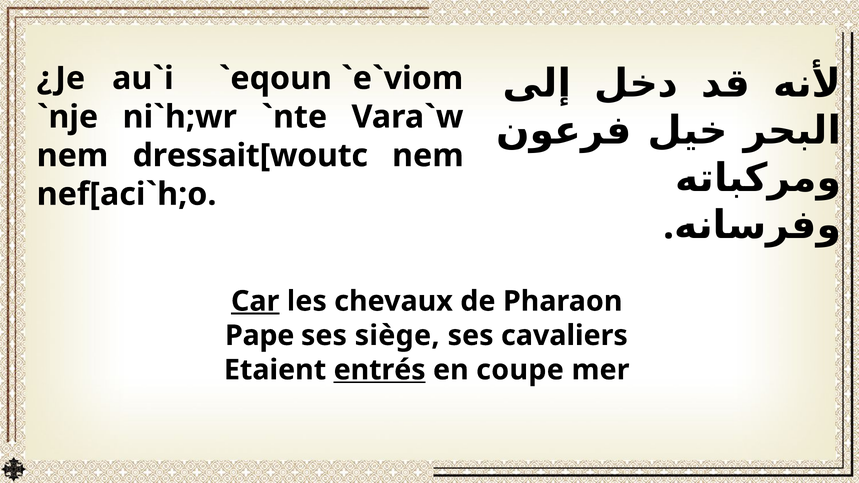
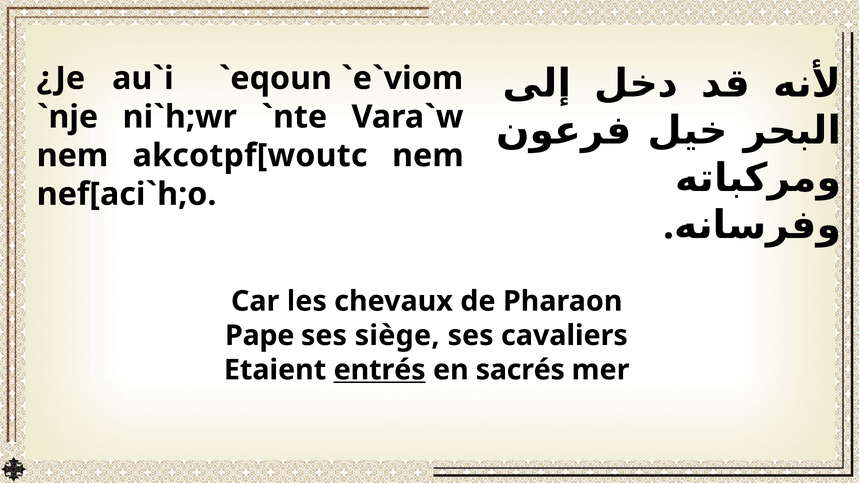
dressait[woutc: dressait[woutc -> akcotpf[woutc
Car underline: present -> none
coupe: coupe -> sacrés
